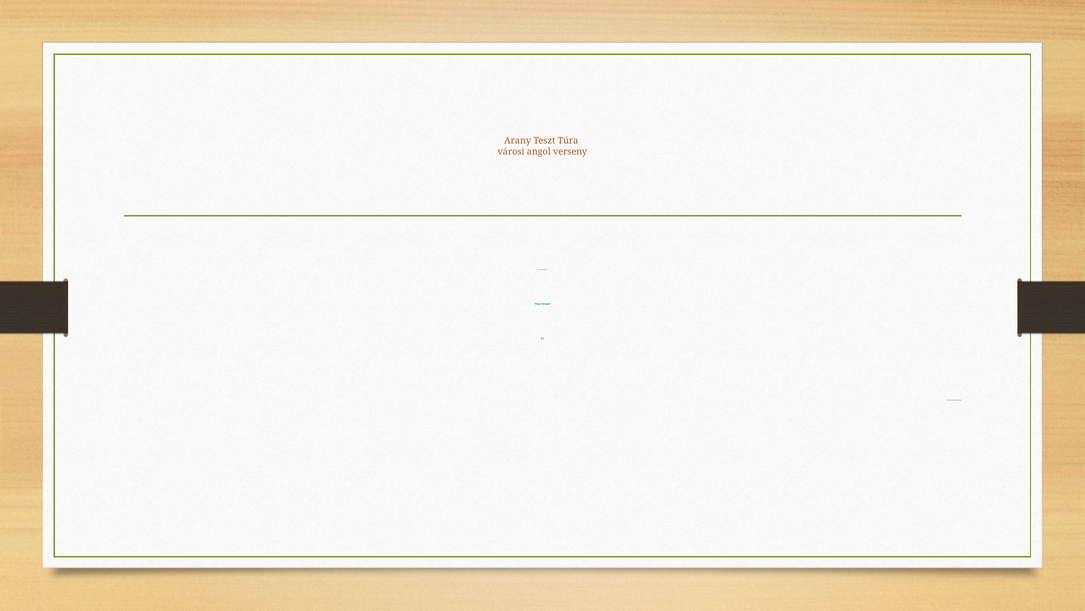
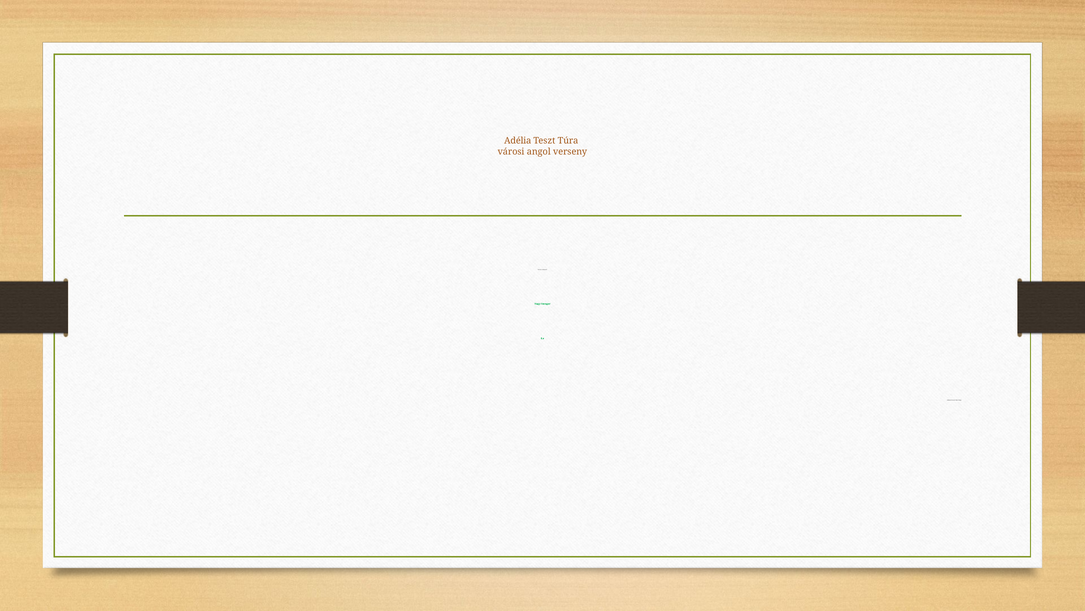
Arany: Arany -> Adélia
